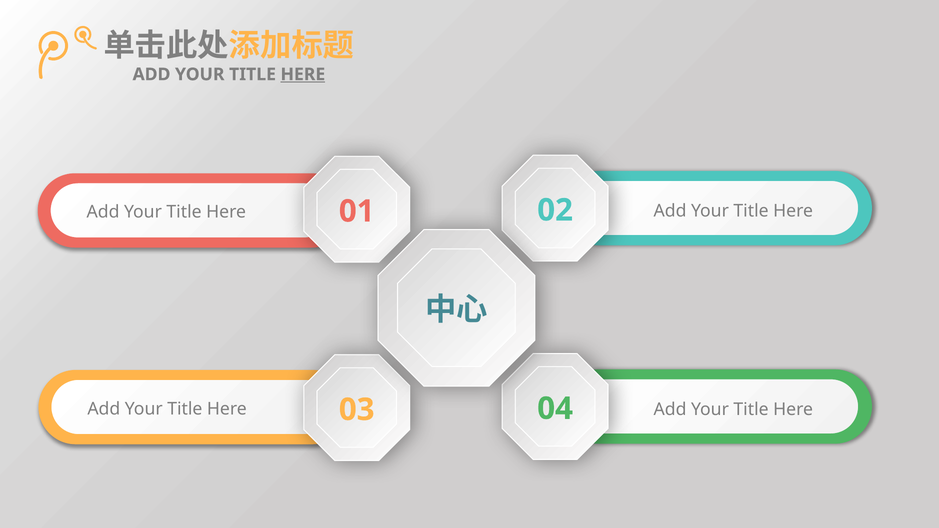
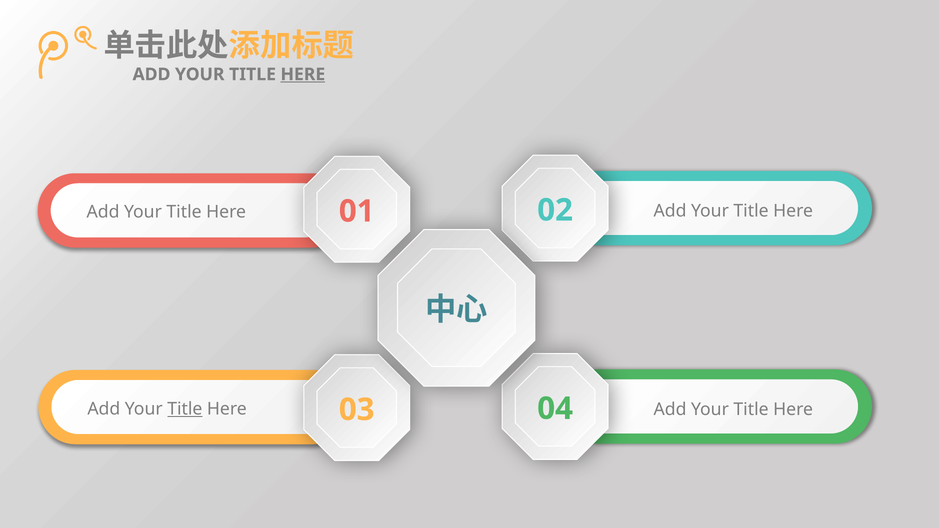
Title at (185, 409) underline: none -> present
